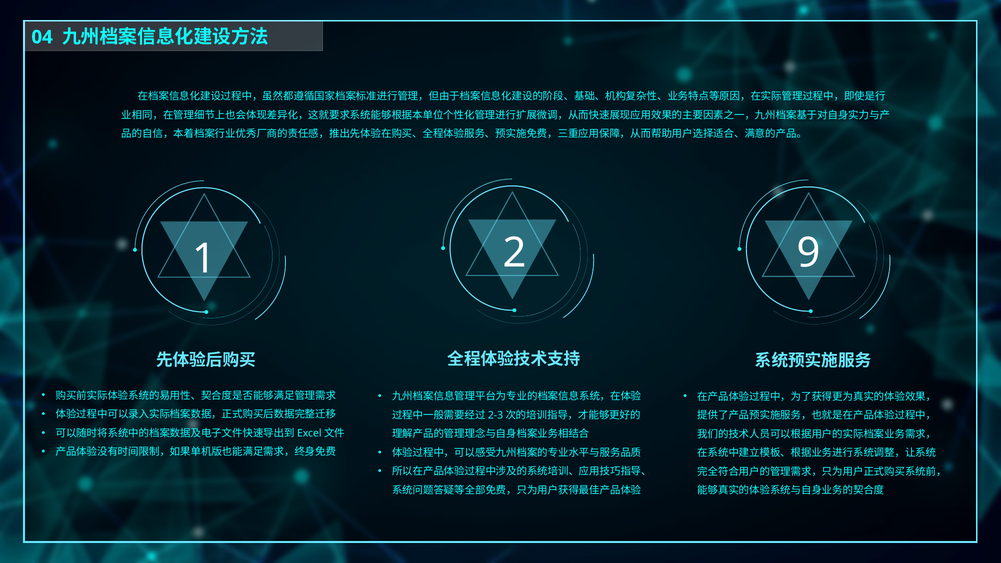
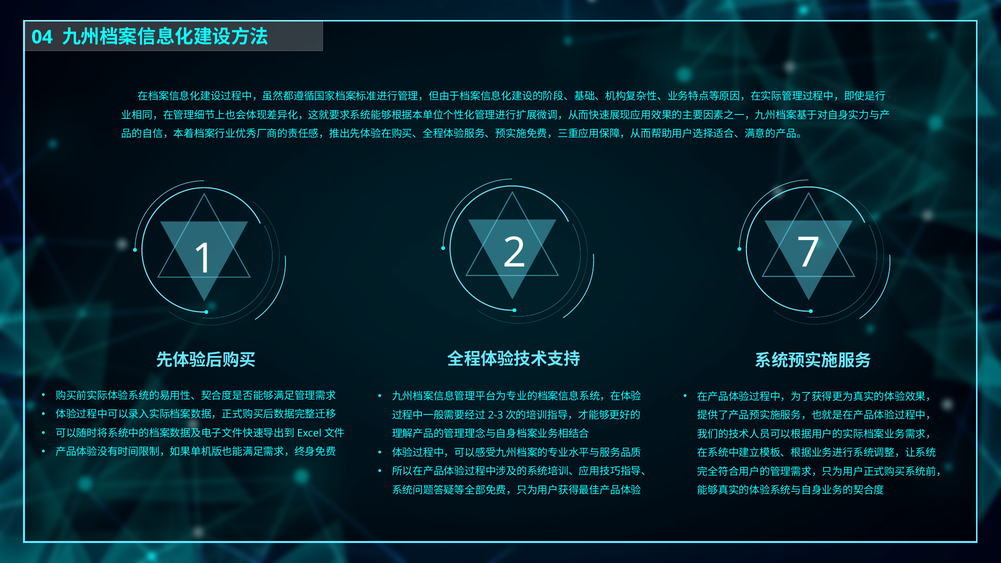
9: 9 -> 7
